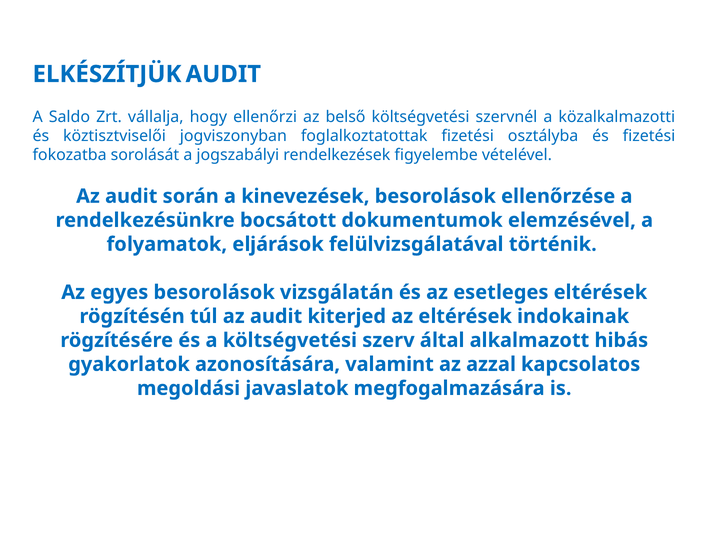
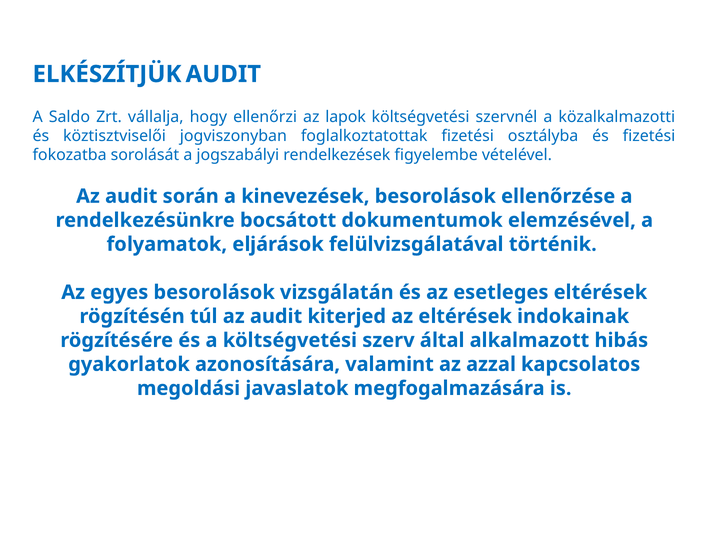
belső: belső -> lapok
